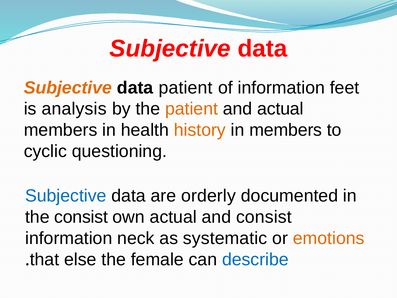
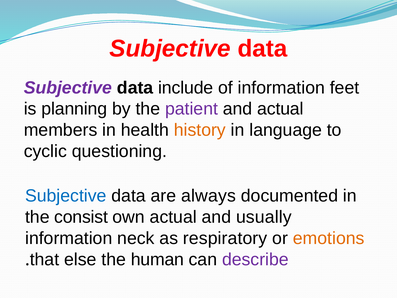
Subjective at (68, 88) colour: orange -> purple
data patient: patient -> include
analysis: analysis -> planning
patient at (191, 109) colour: orange -> purple
in members: members -> language
orderly: orderly -> always
and consist: consist -> usually
systematic: systematic -> respiratory
female: female -> human
describe colour: blue -> purple
